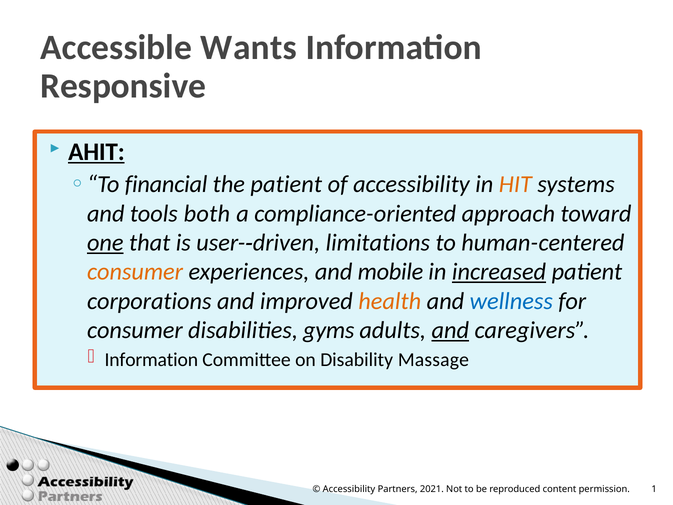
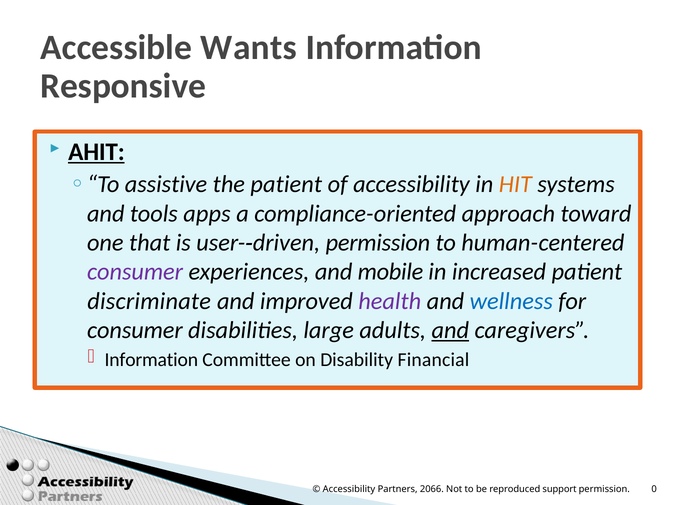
financial: financial -> assistive
both: both -> apps
one underline: present -> none
limitations at (378, 243): limitations -> permission
consumer at (135, 272) colour: orange -> purple
increased underline: present -> none
corporations: corporations -> discriminate
health colour: orange -> purple
gyms: gyms -> large
Massage: Massage -> Financial
2021: 2021 -> 2066
content: content -> support
1: 1 -> 0
